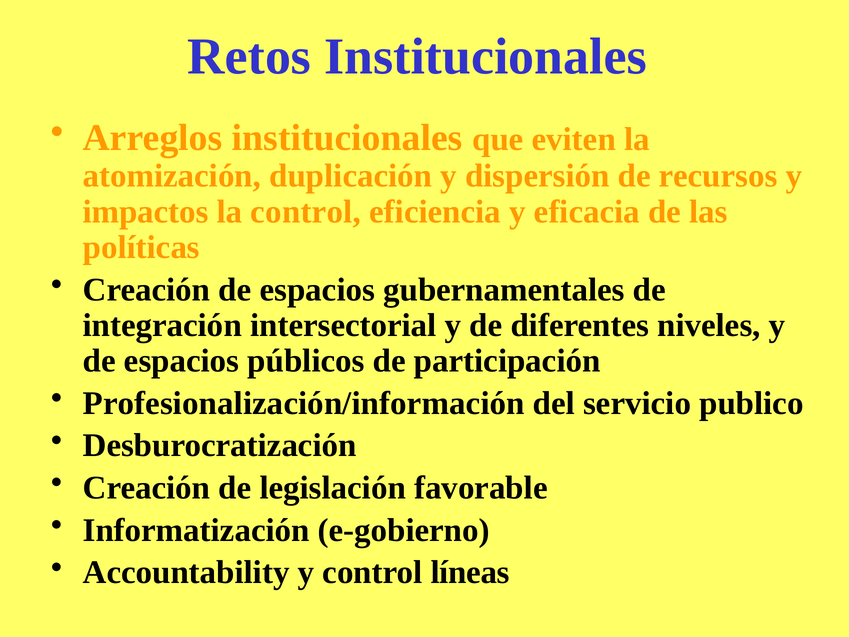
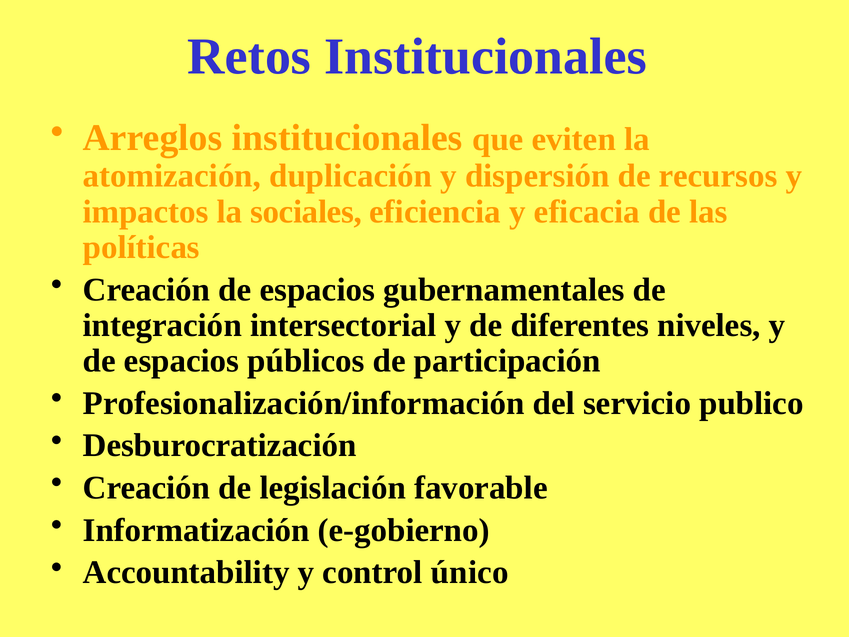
la control: control -> sociales
líneas: líneas -> único
